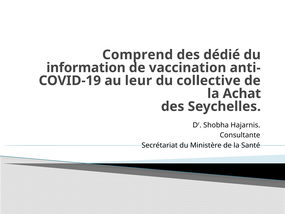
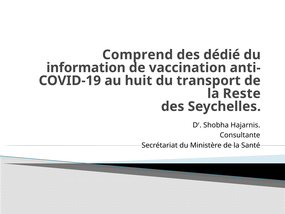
leur: leur -> huit
collective: collective -> transport
Achat: Achat -> Reste
